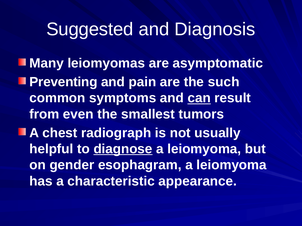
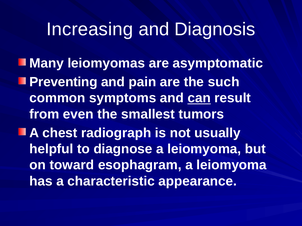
Suggested: Suggested -> Increasing
diagnose underline: present -> none
gender: gender -> toward
